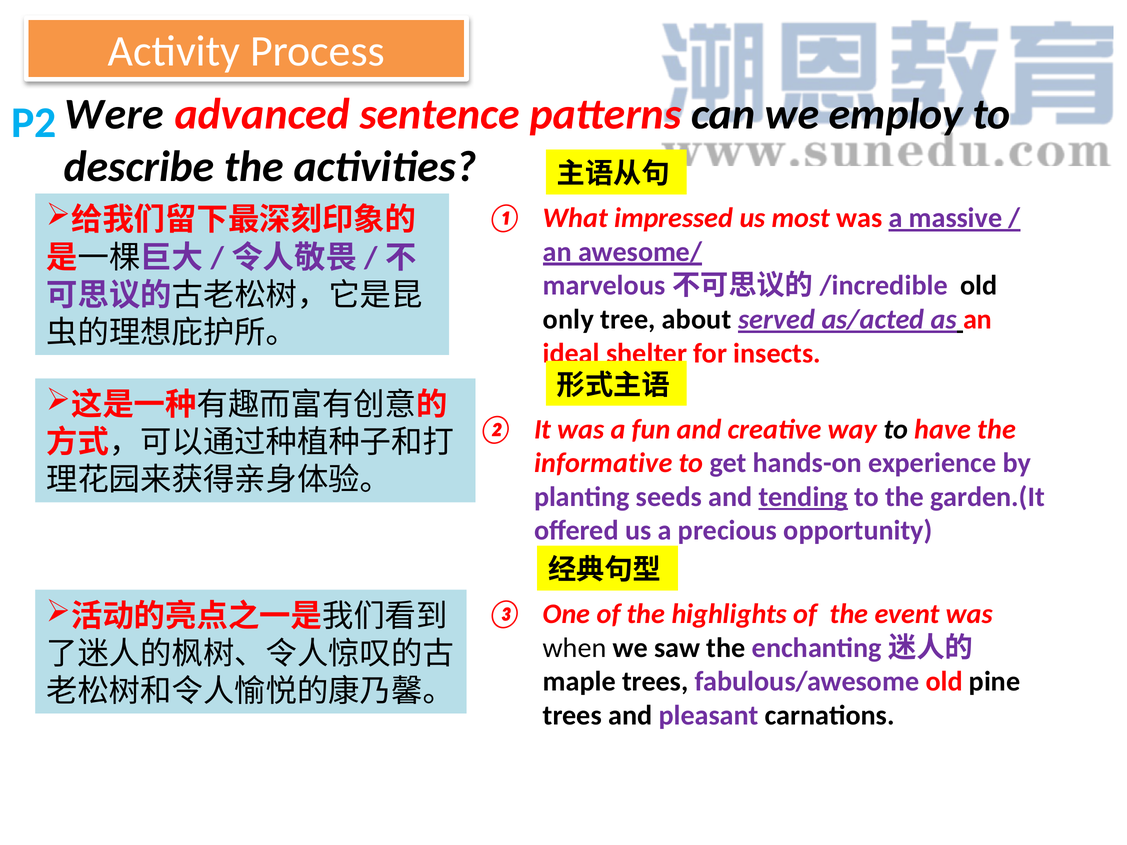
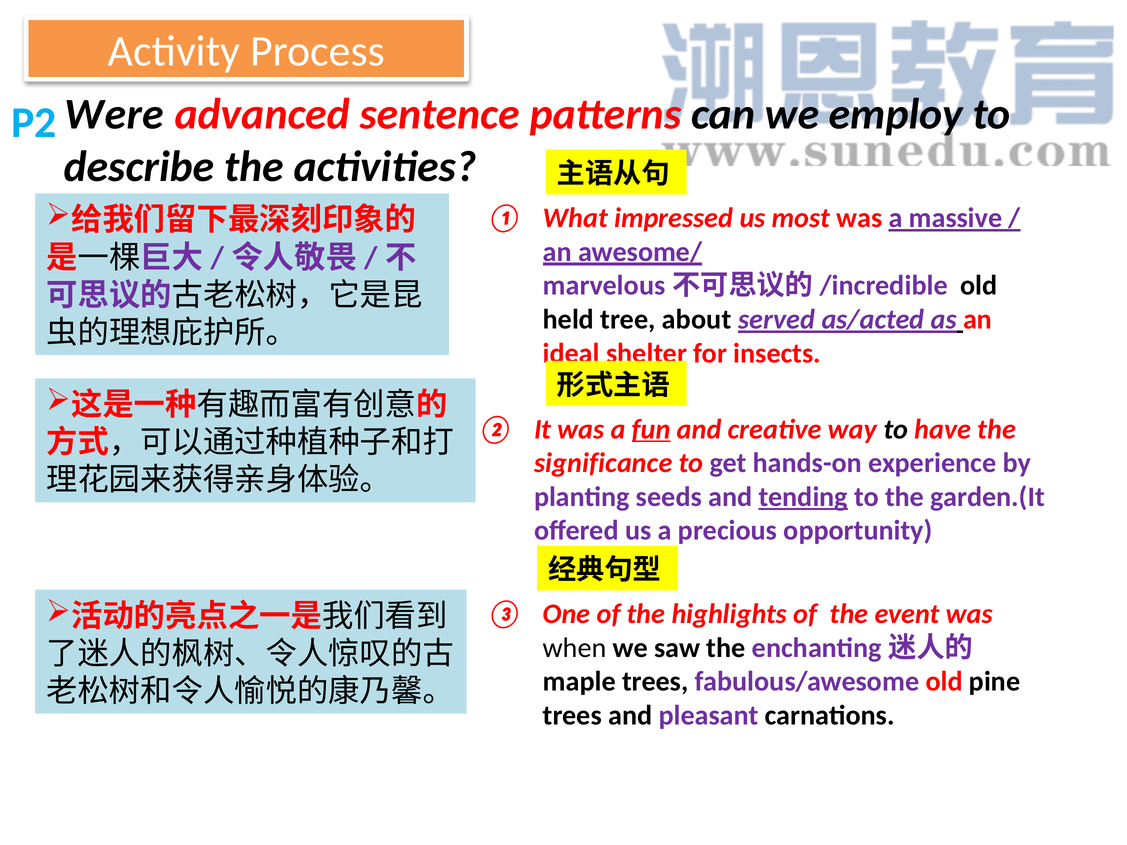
only: only -> held
fun underline: none -> present
informative: informative -> significance
